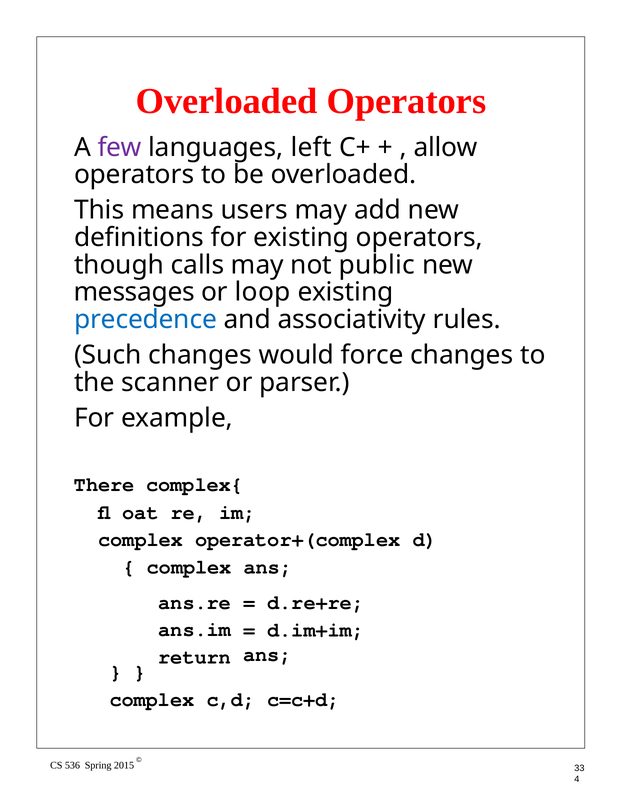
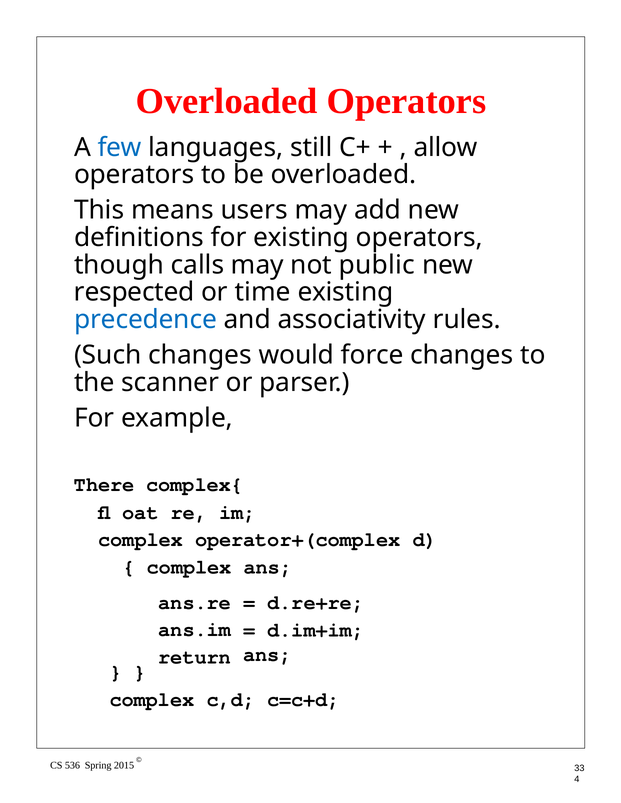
few colour: purple -> blue
left: left -> still
messages: messages -> respected
loop: loop -> time
